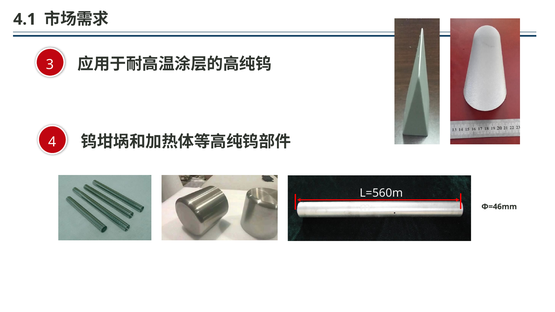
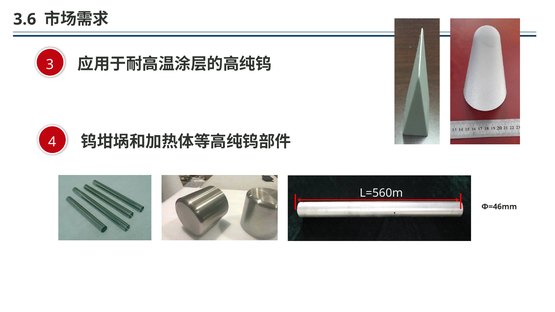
4.1: 4.1 -> 3.6
